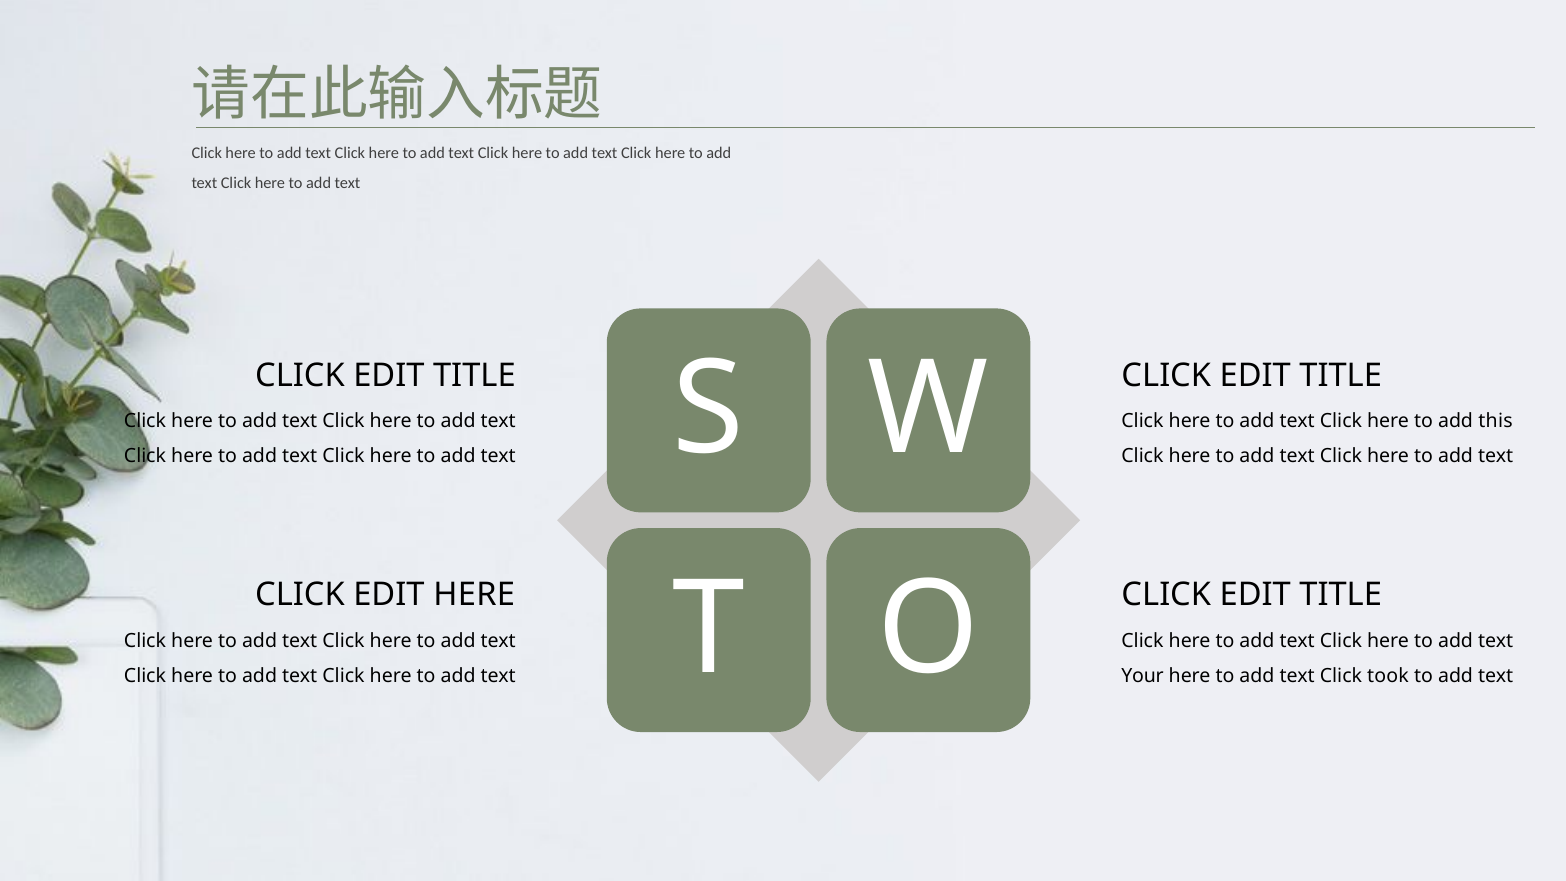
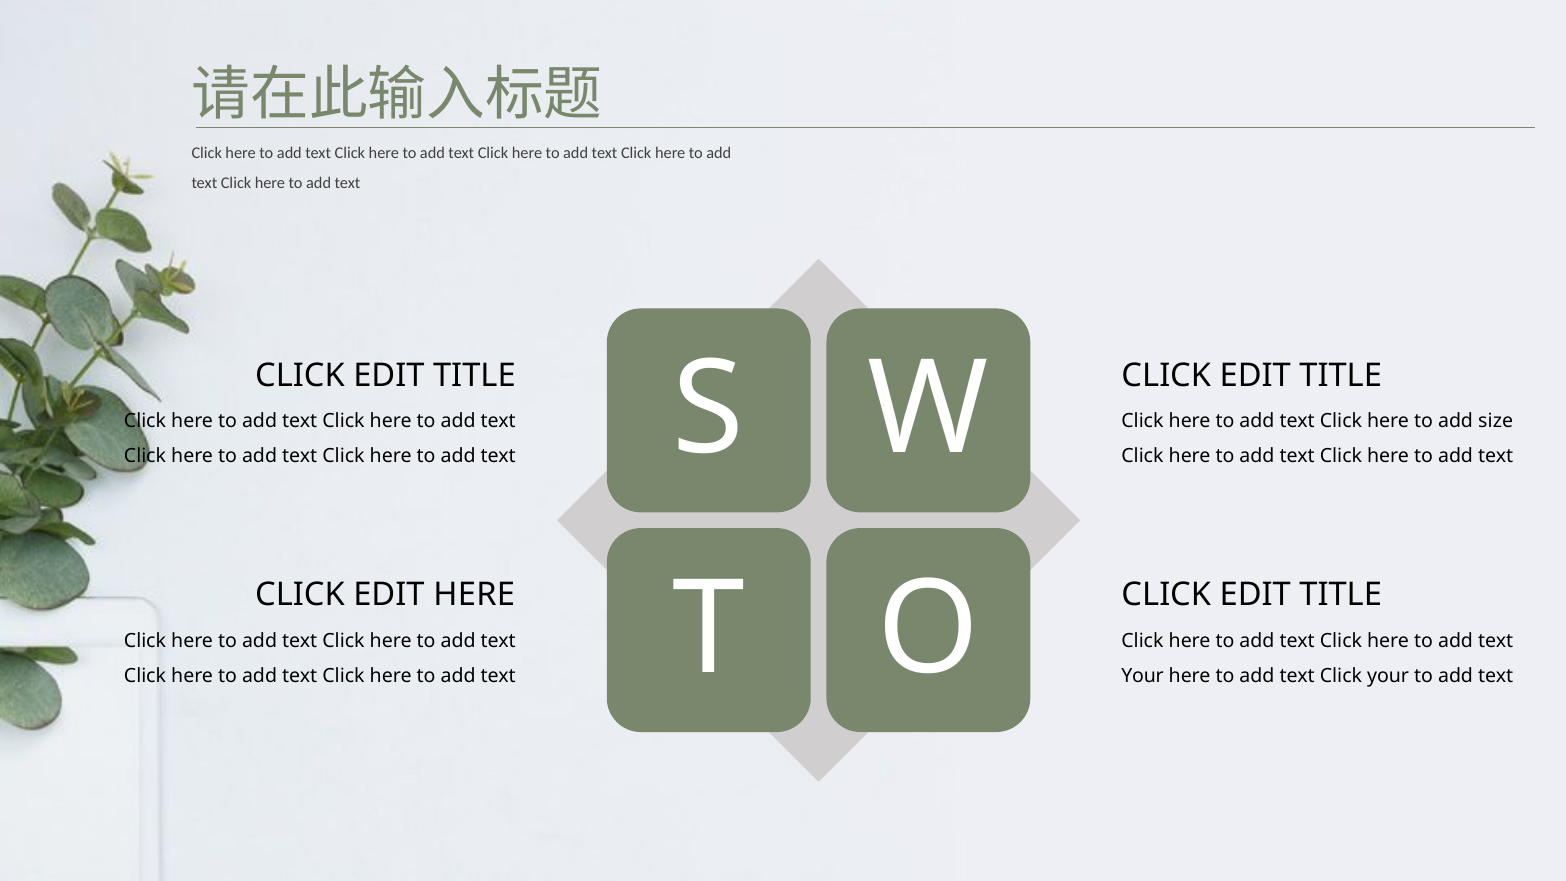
this: this -> size
Click took: took -> your
